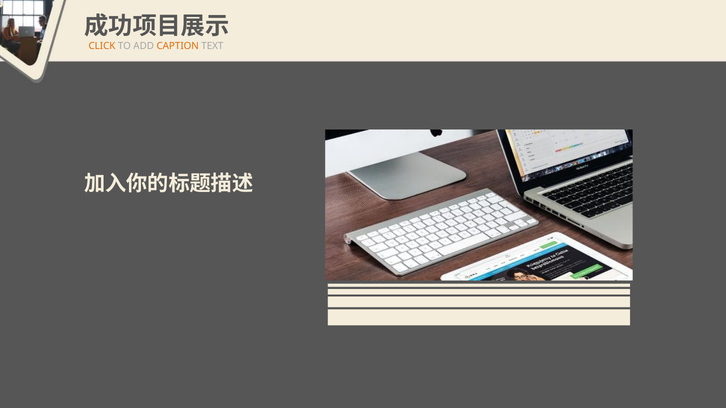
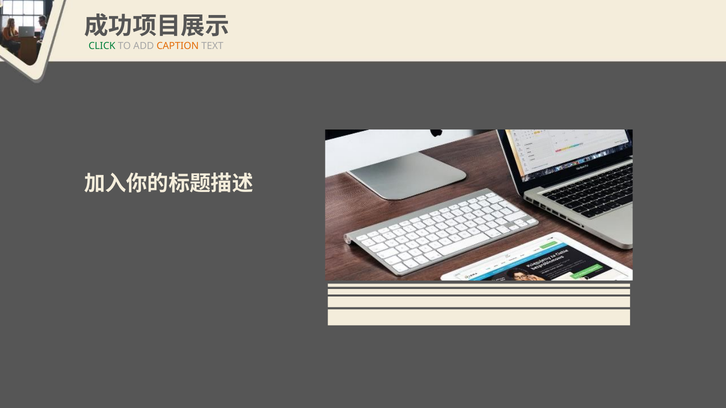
CLICK colour: orange -> green
